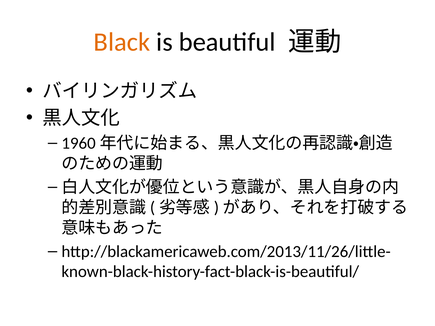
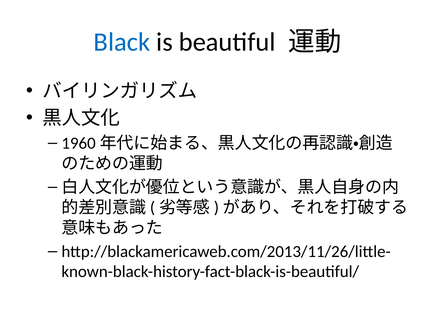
Black colour: orange -> blue
